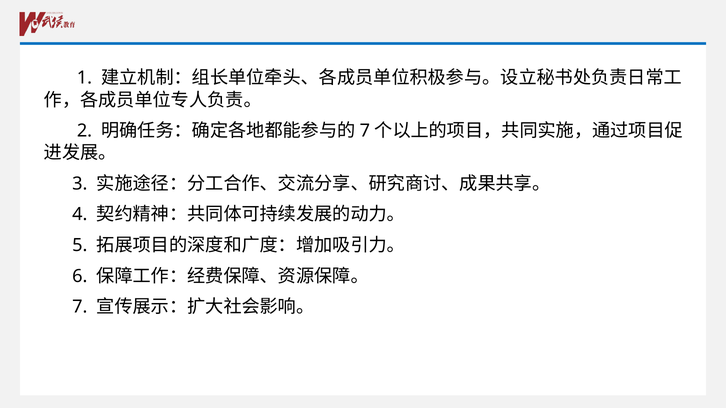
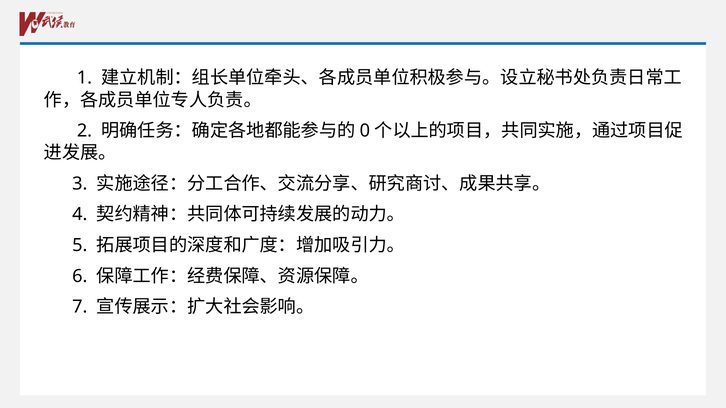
7 at (365, 131): 7 -> 0
